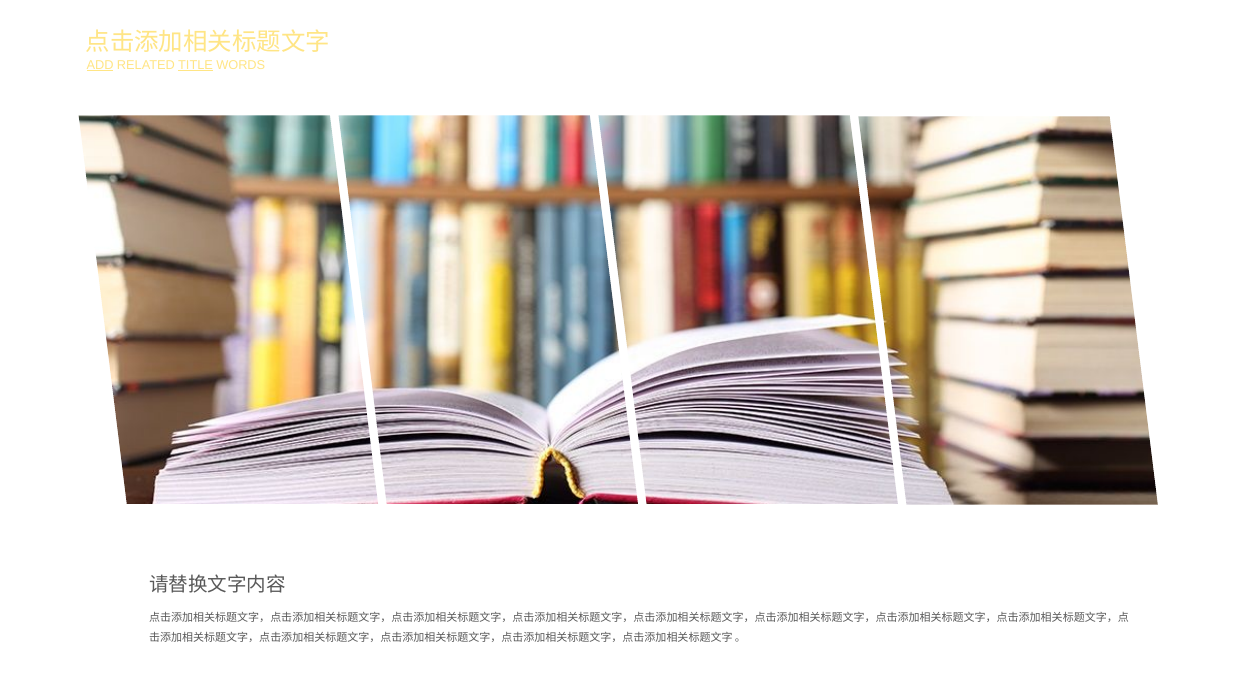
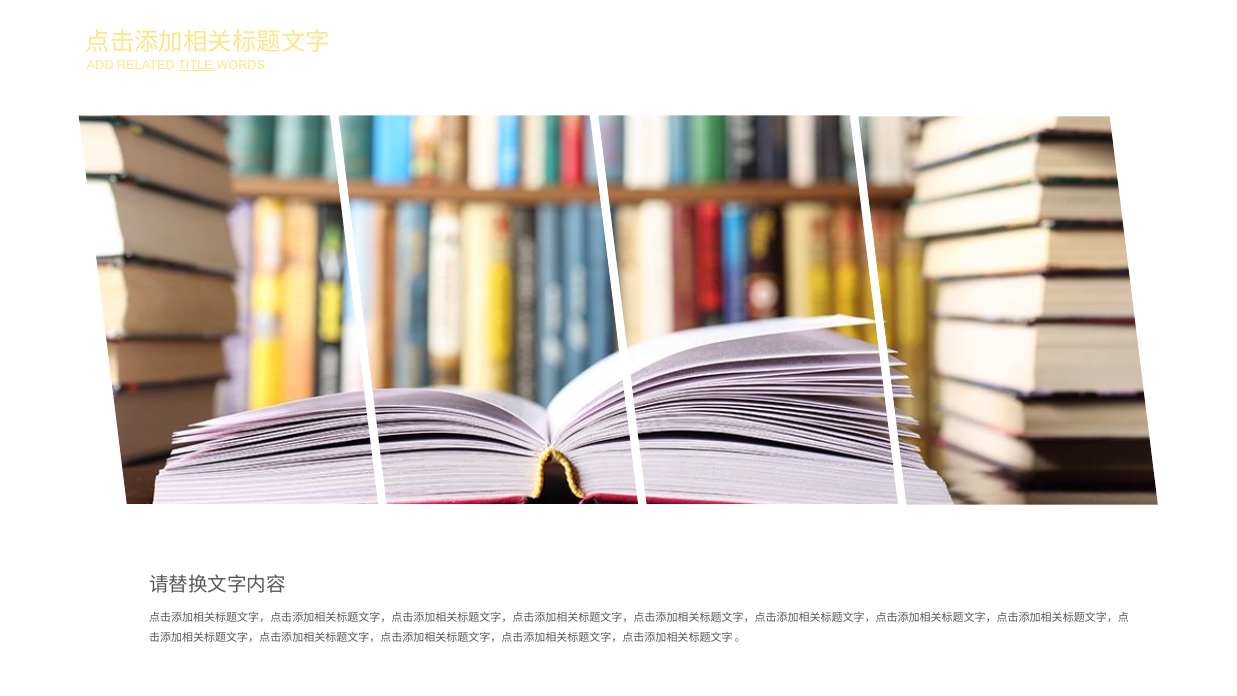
ADD underline: present -> none
